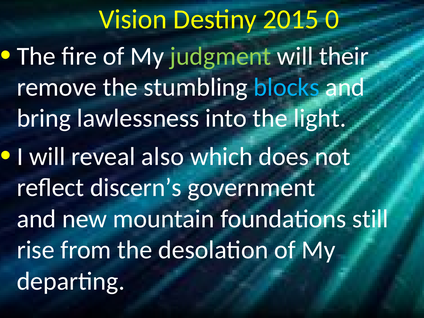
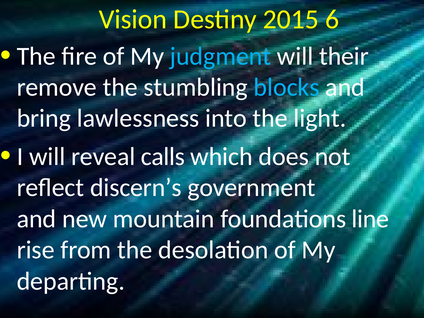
0: 0 -> 6
judgment colour: light green -> light blue
also: also -> calls
still: still -> line
